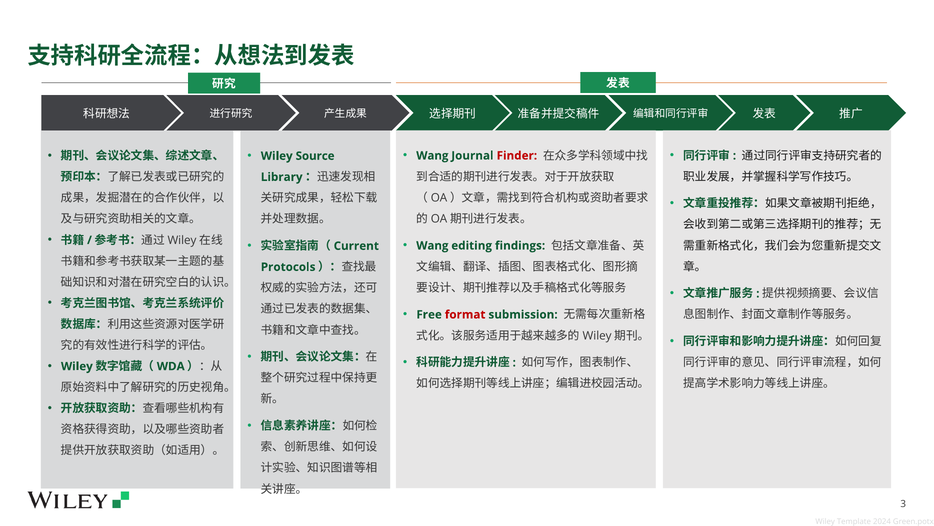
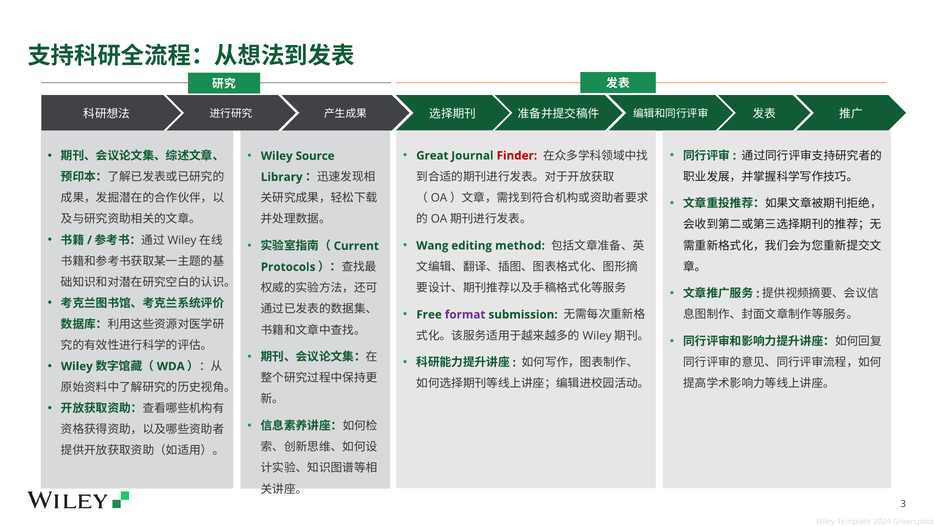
Wang at (432, 155): Wang -> Great
findings: findings -> method
format colour: red -> purple
